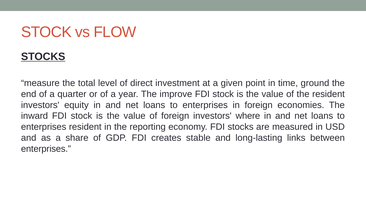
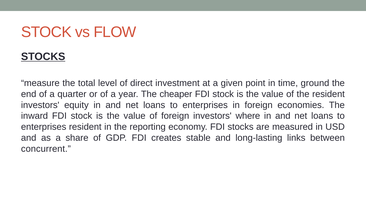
improve: improve -> cheaper
enterprises at (46, 149): enterprises -> concurrent
